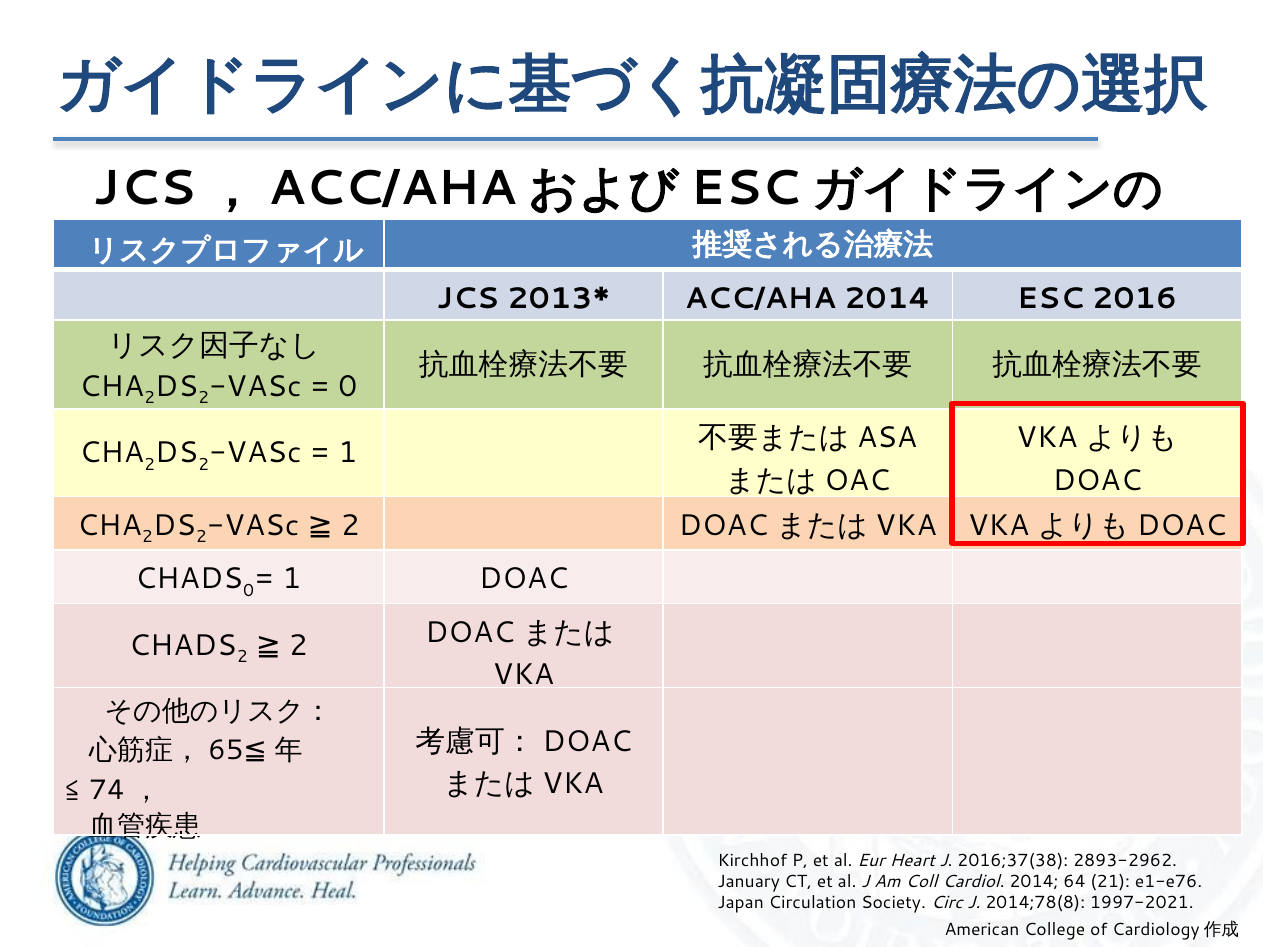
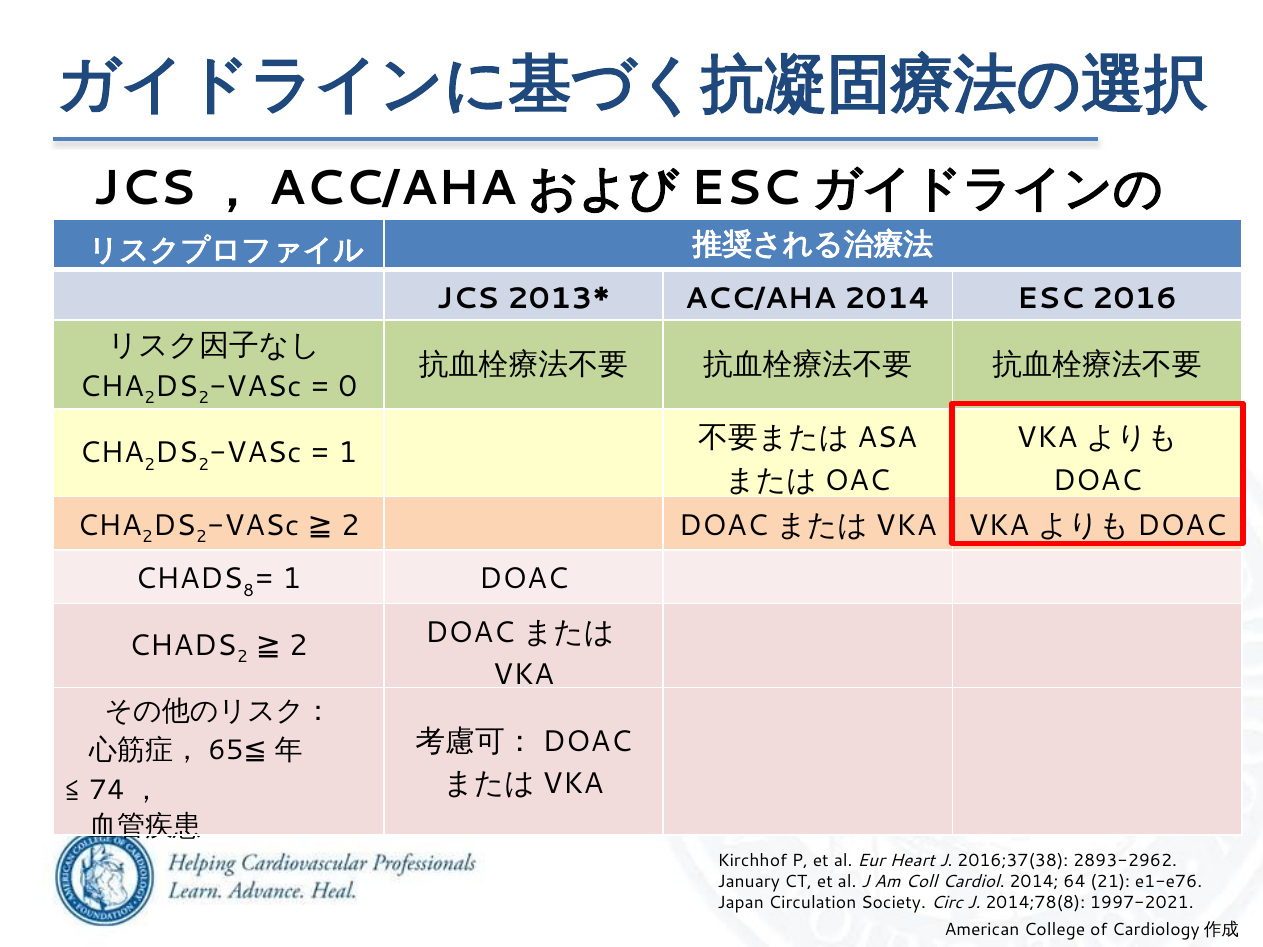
0 at (249, 591): 0 -> 8
